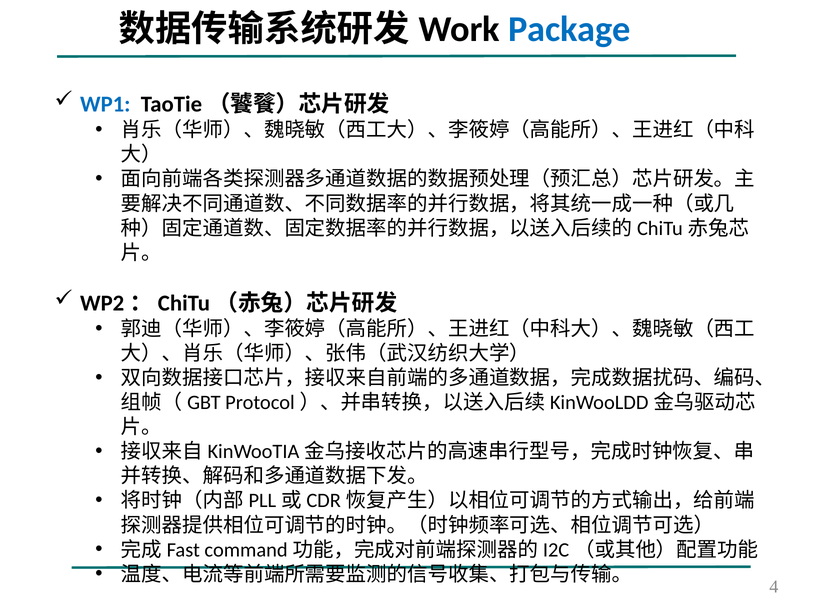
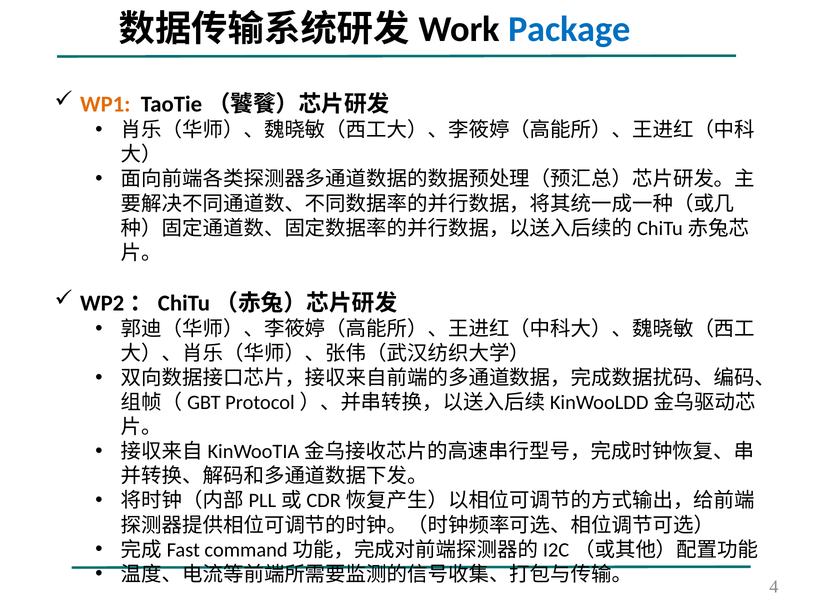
WP1 colour: blue -> orange
